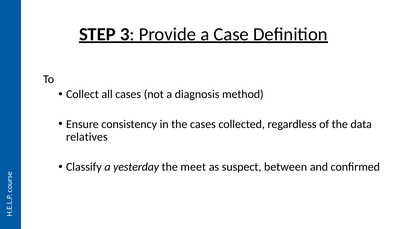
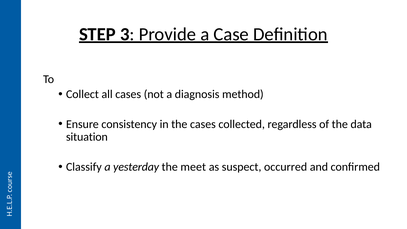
relatives: relatives -> situation
between: between -> occurred
